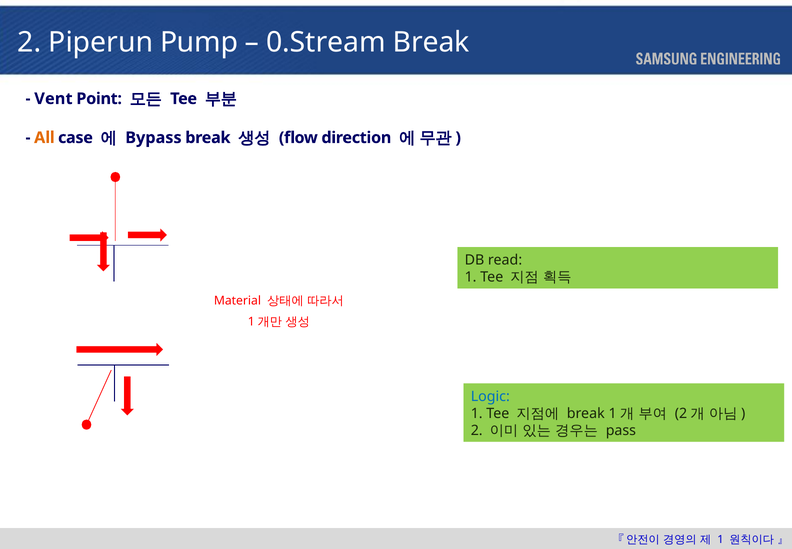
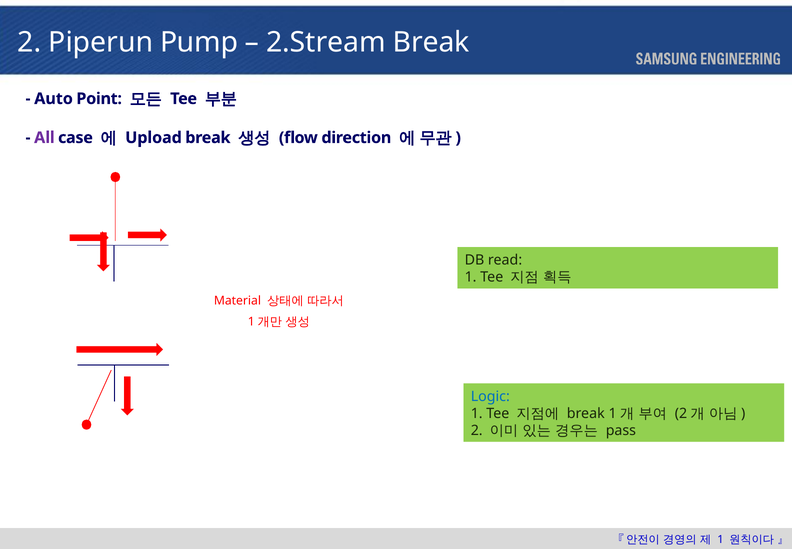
0.Stream: 0.Stream -> 2.Stream
Vent: Vent -> Auto
All colour: orange -> purple
Bypass: Bypass -> Upload
